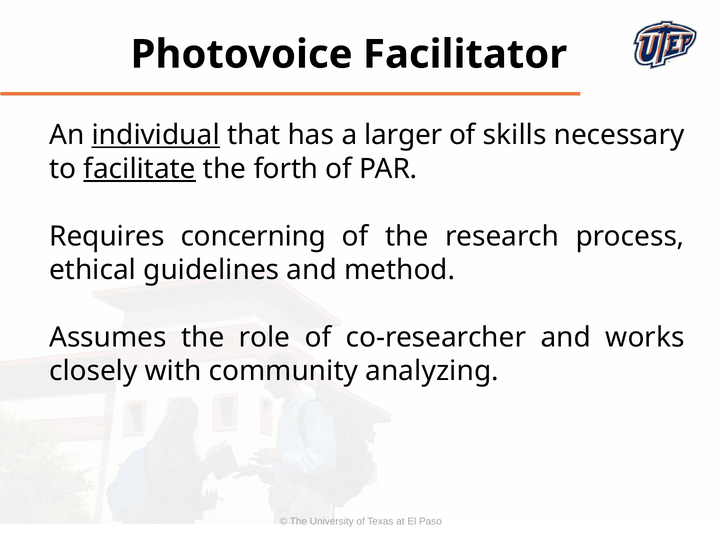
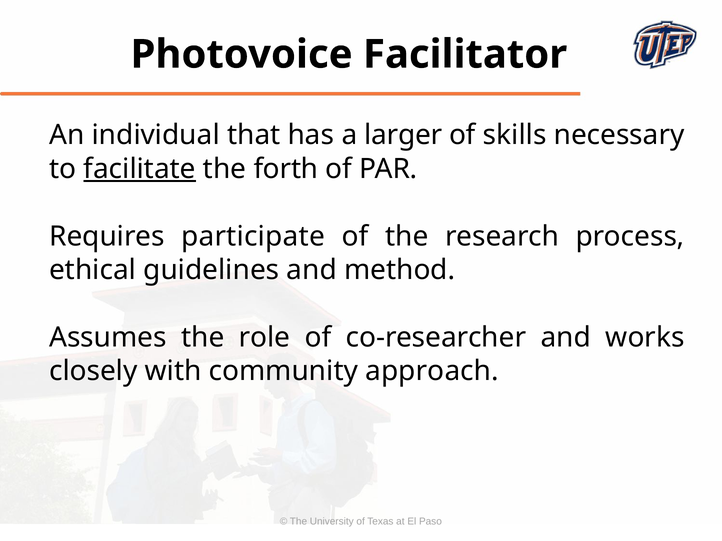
individual underline: present -> none
concerning: concerning -> participate
analyzing: analyzing -> approach
